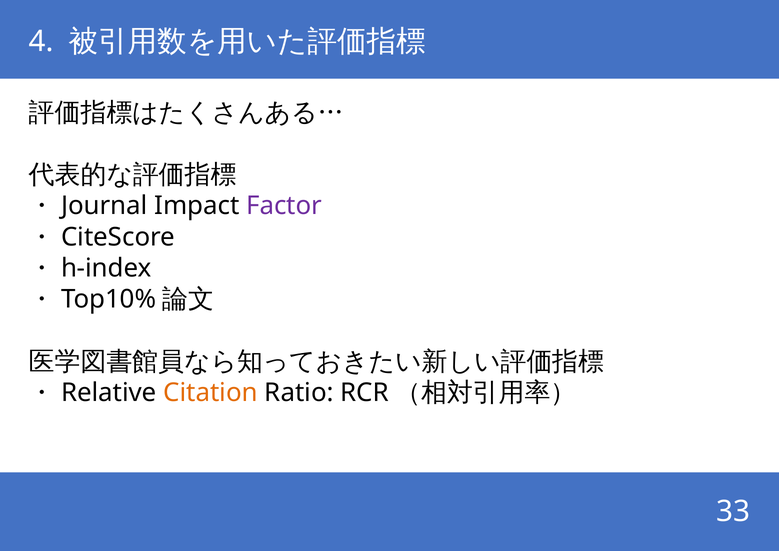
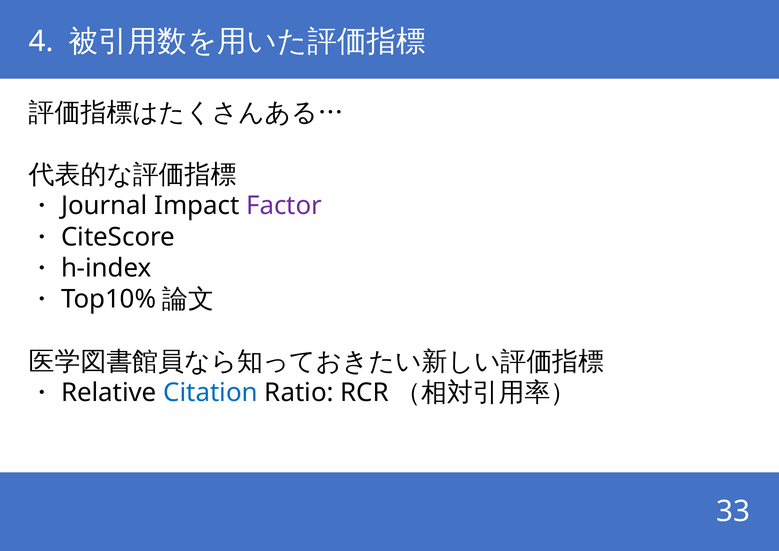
Citation colour: orange -> blue
